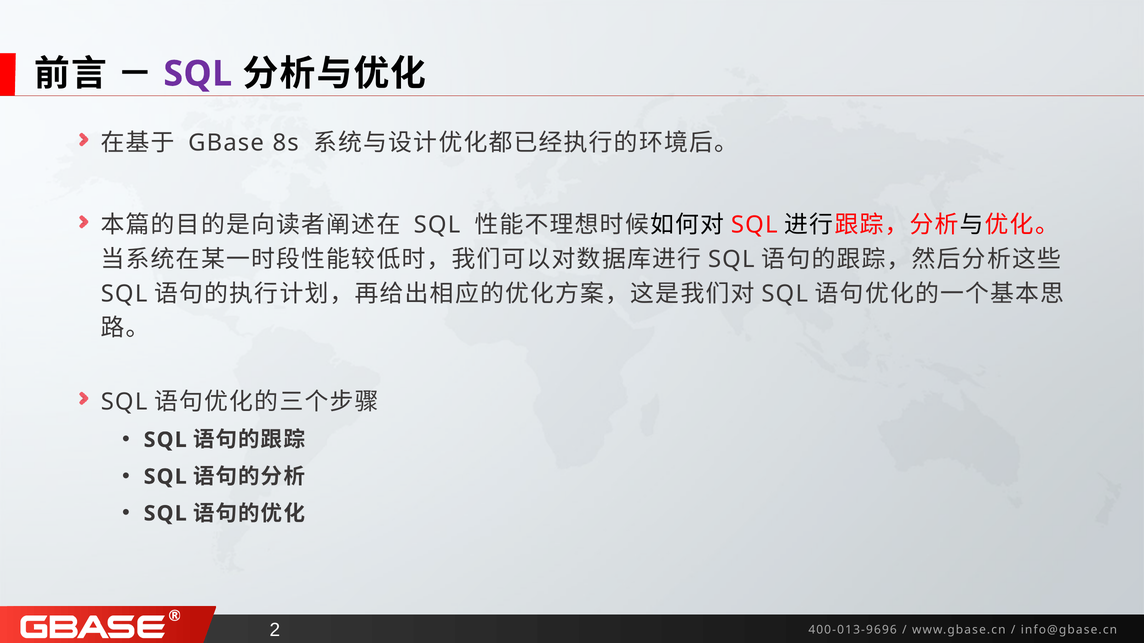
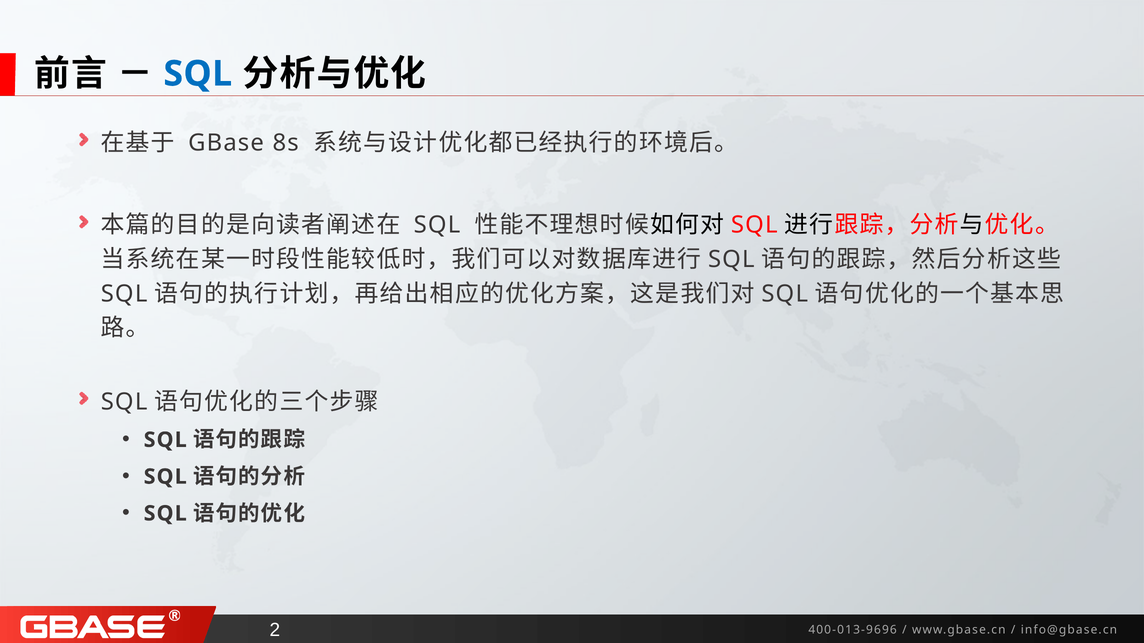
SQL at (198, 74) colour: purple -> blue
